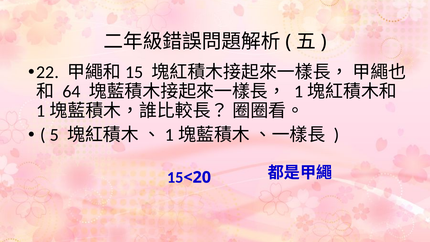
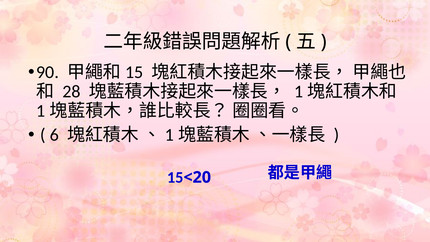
22: 22 -> 90
64: 64 -> 28
5: 5 -> 6
